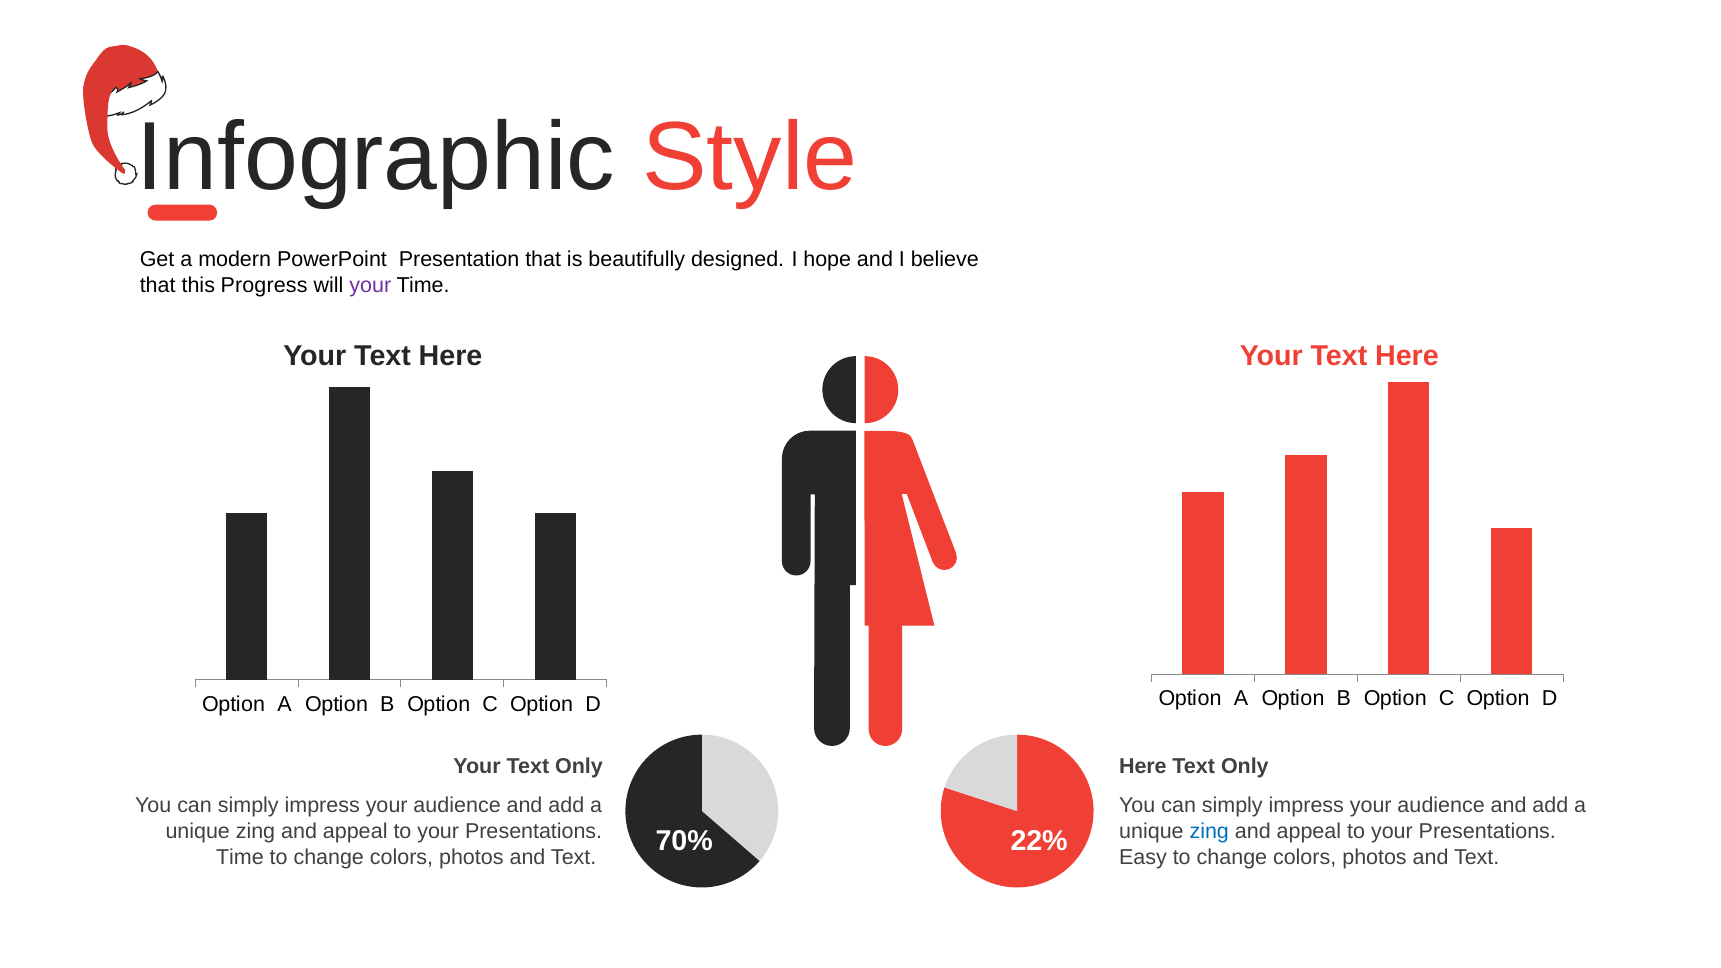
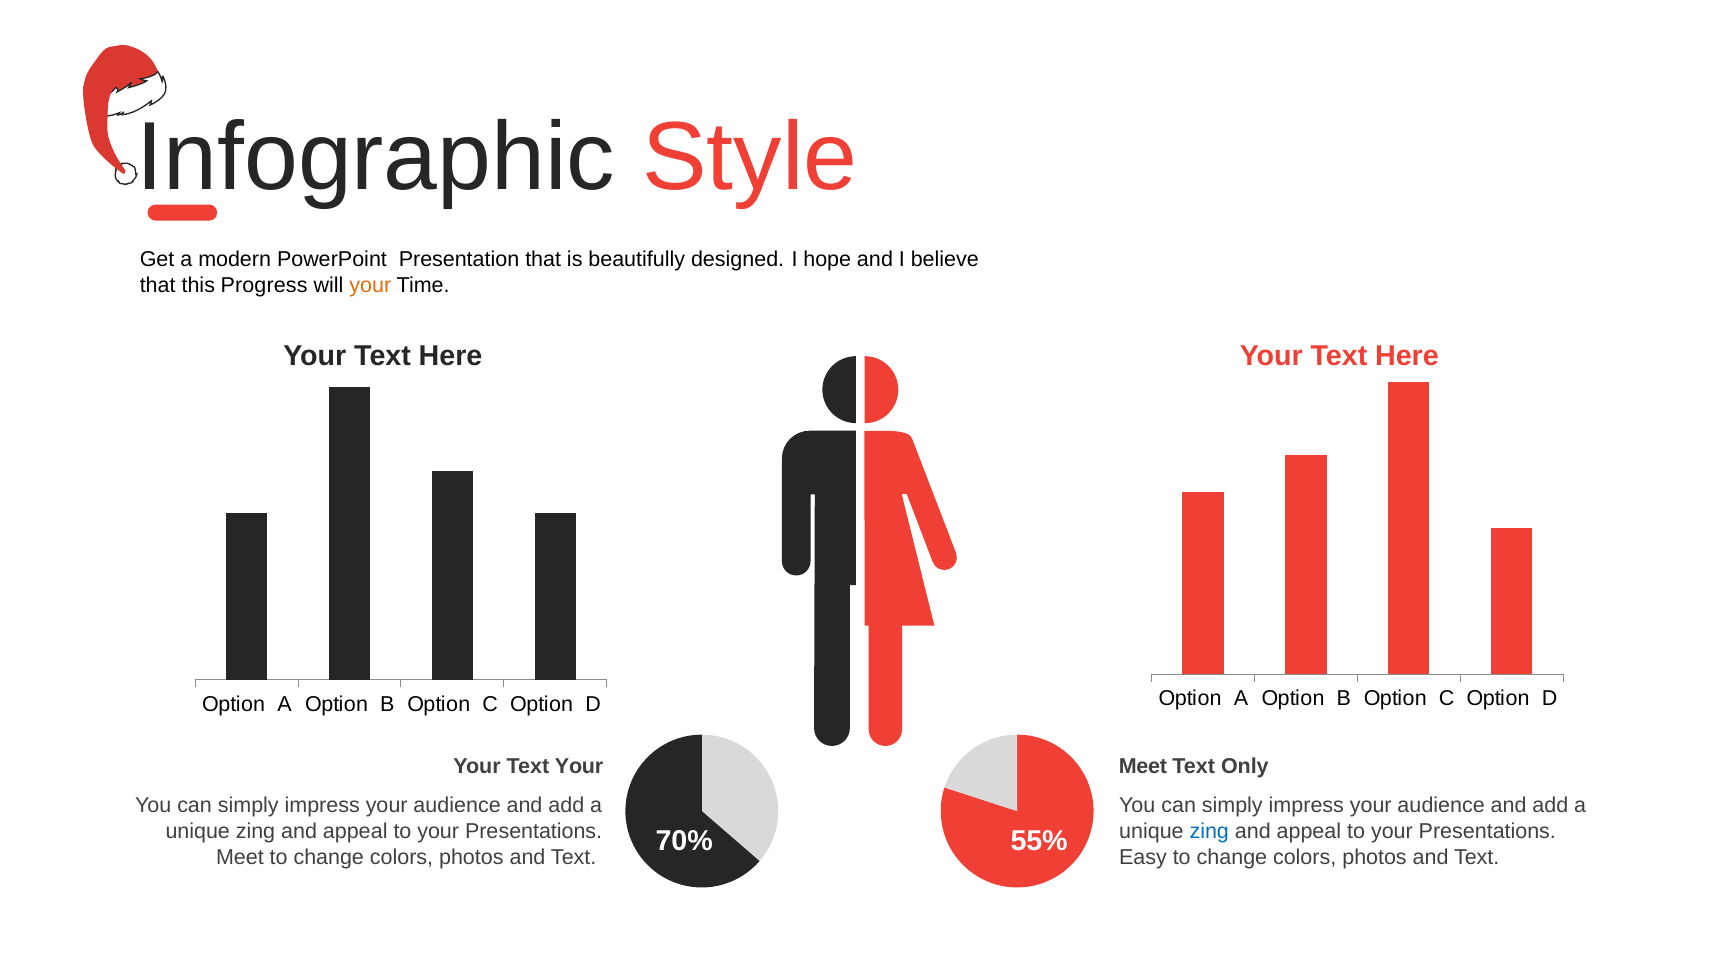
your at (370, 285) colour: purple -> orange
Your Text Only: Only -> Your
Here at (1143, 767): Here -> Meet
22%: 22% -> 55%
Time at (240, 857): Time -> Meet
